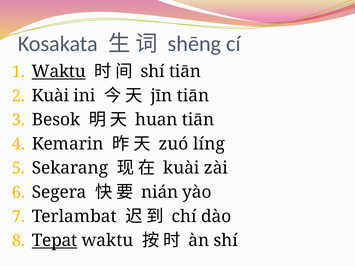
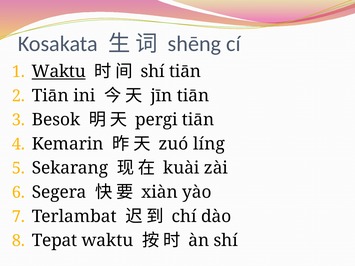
Kuài at (50, 96): Kuài -> Tiān
huan: huan -> pergi
nián: nián -> xiàn
Tepat underline: present -> none
